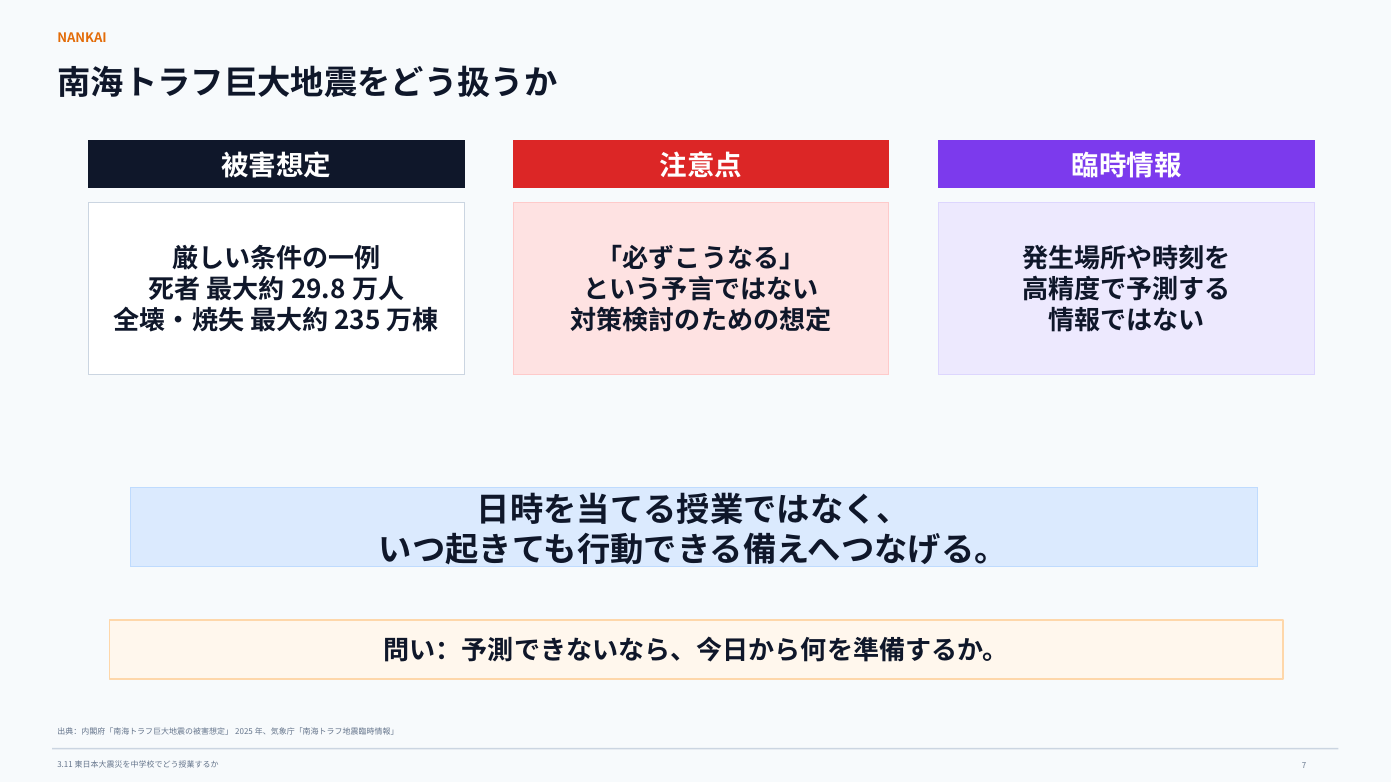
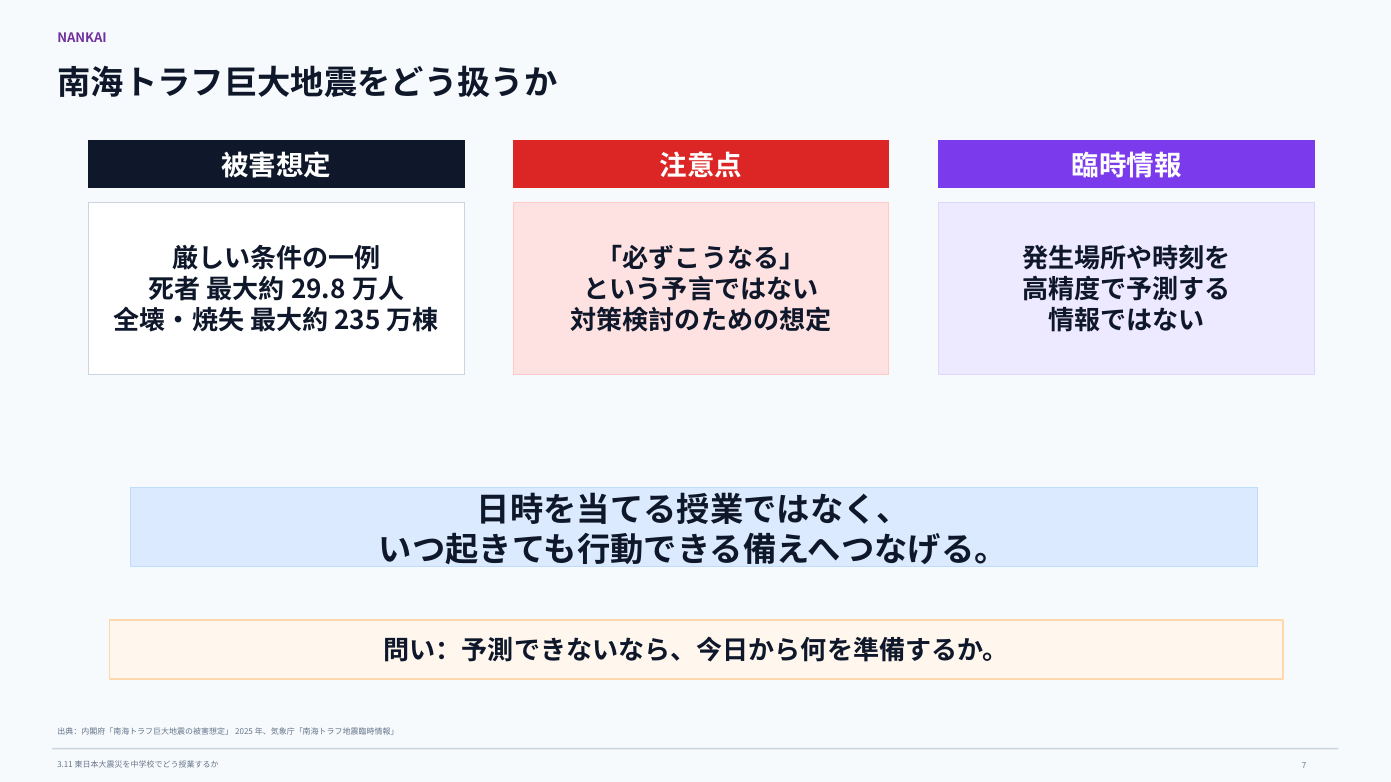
NANKAI colour: orange -> purple
